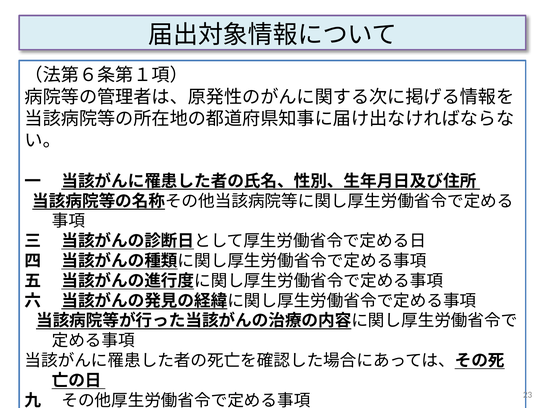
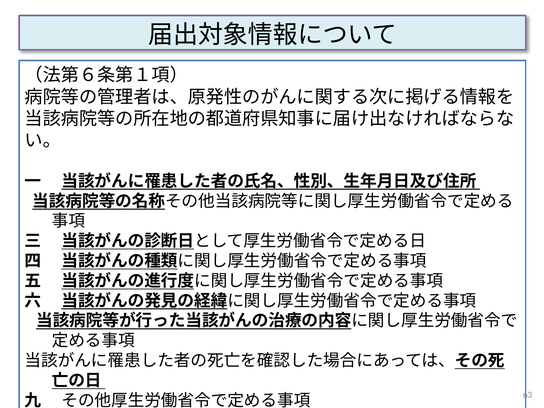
23: 23 -> 63
